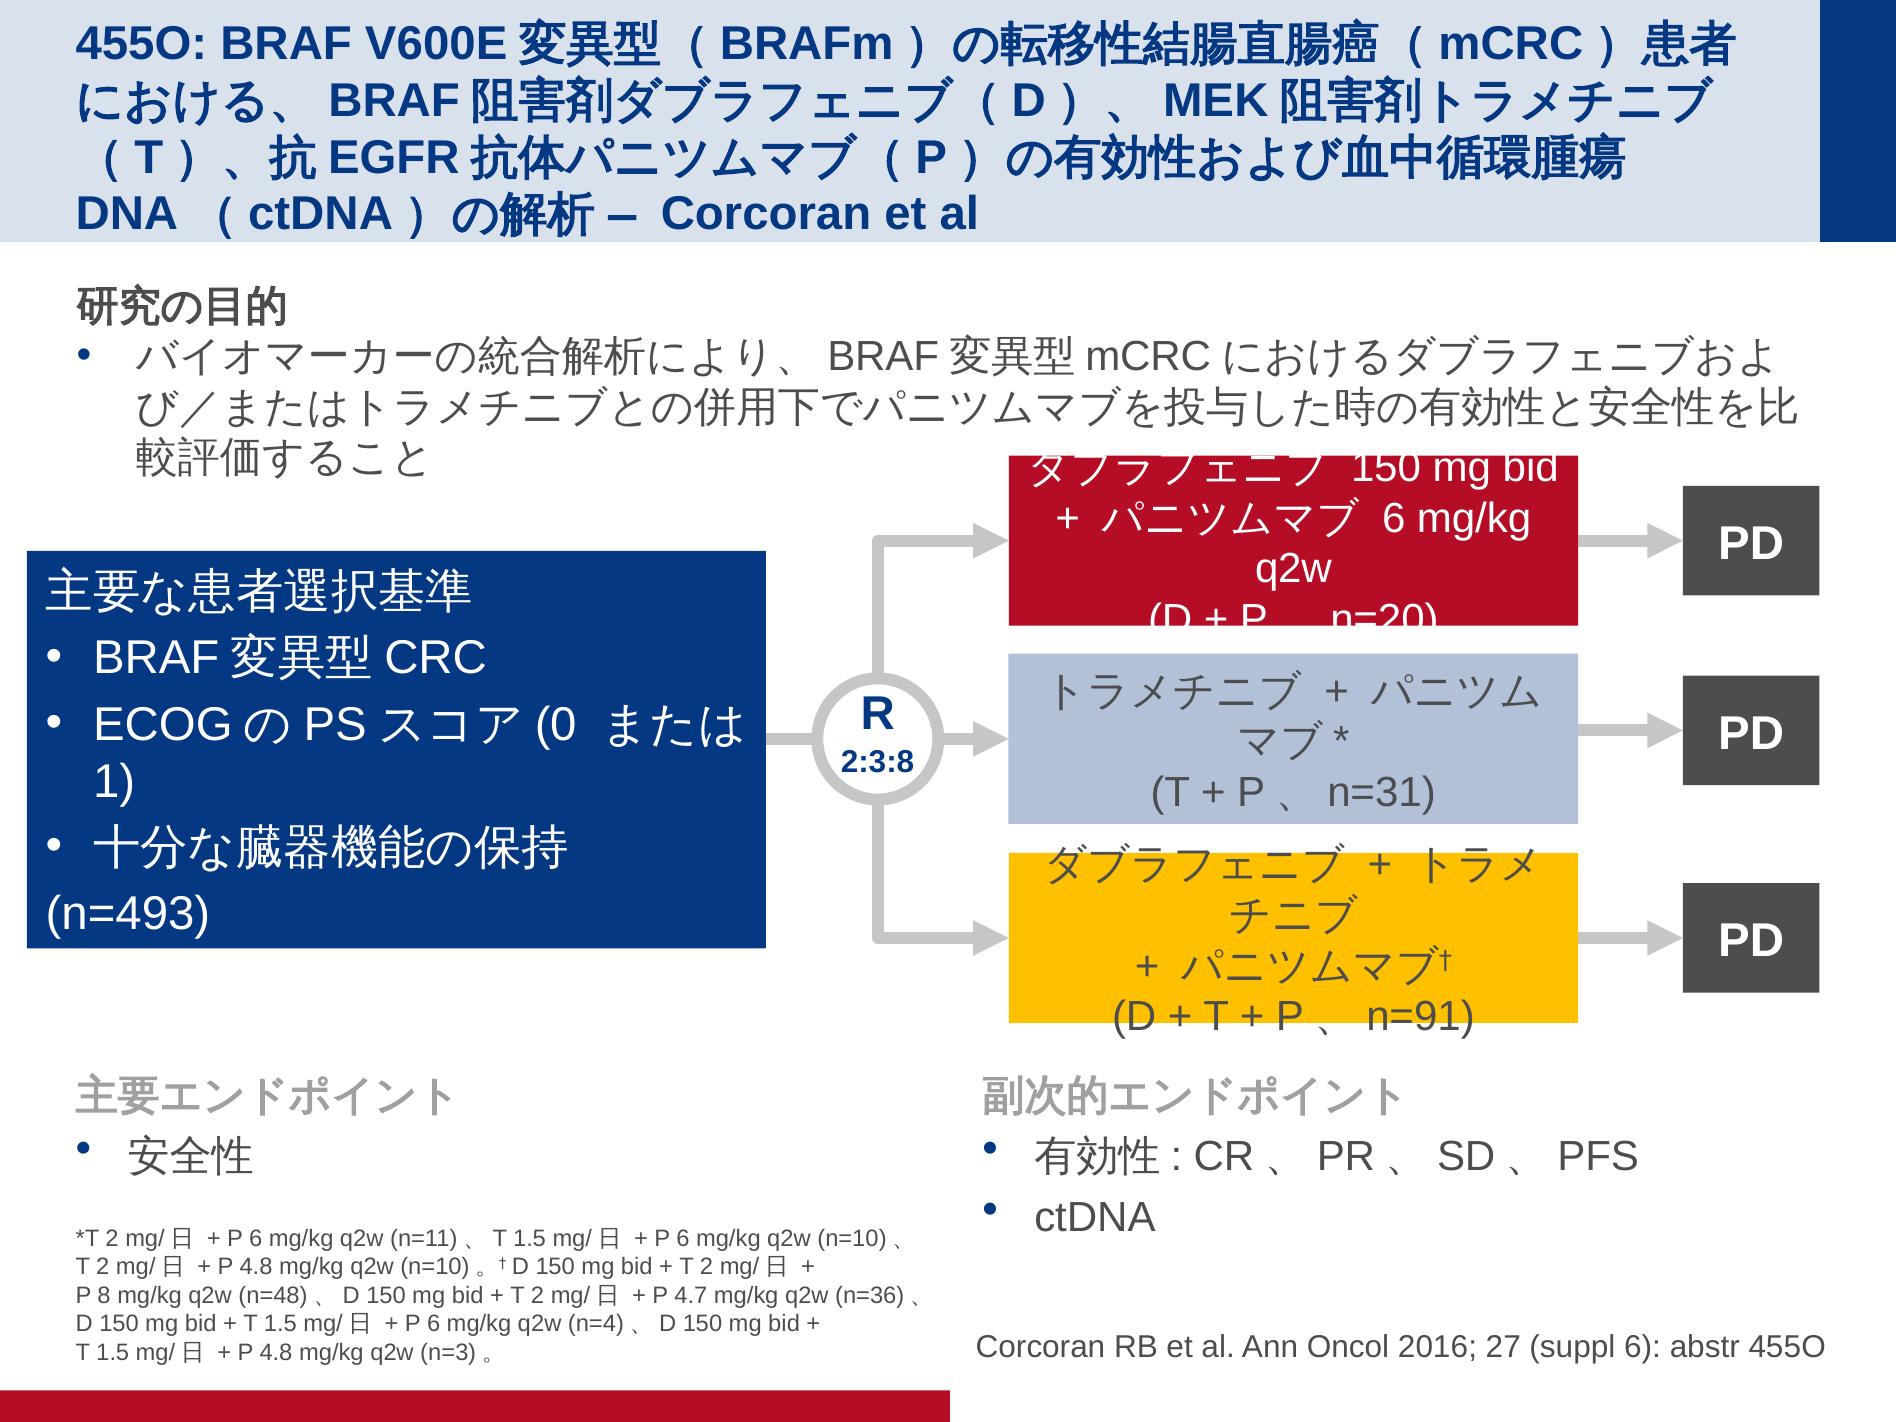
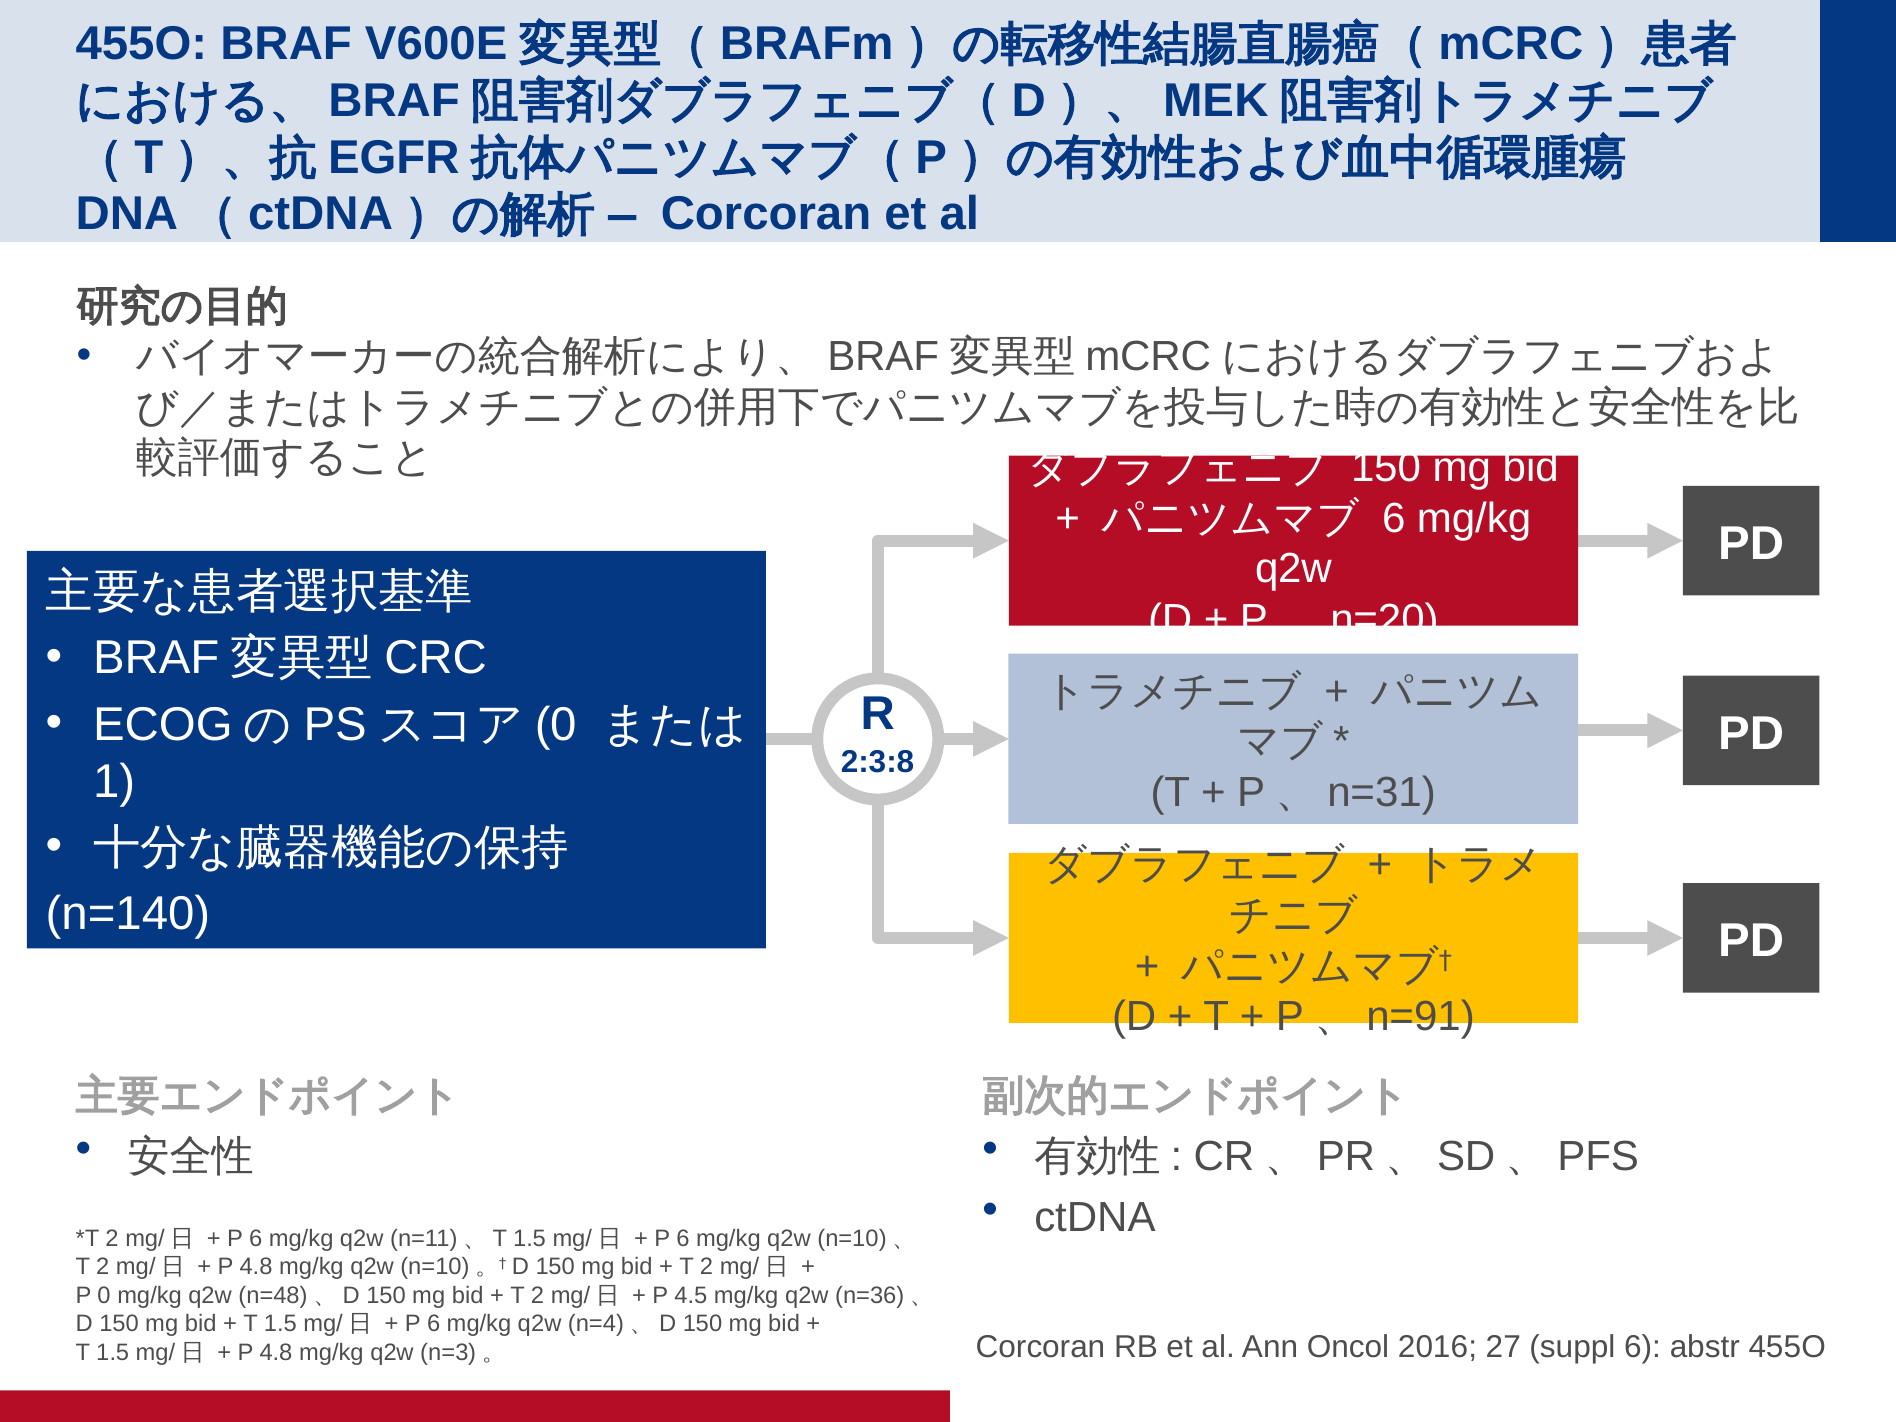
n=493: n=493 -> n=140
8: 8 -> 0
4.7: 4.7 -> 4.5
